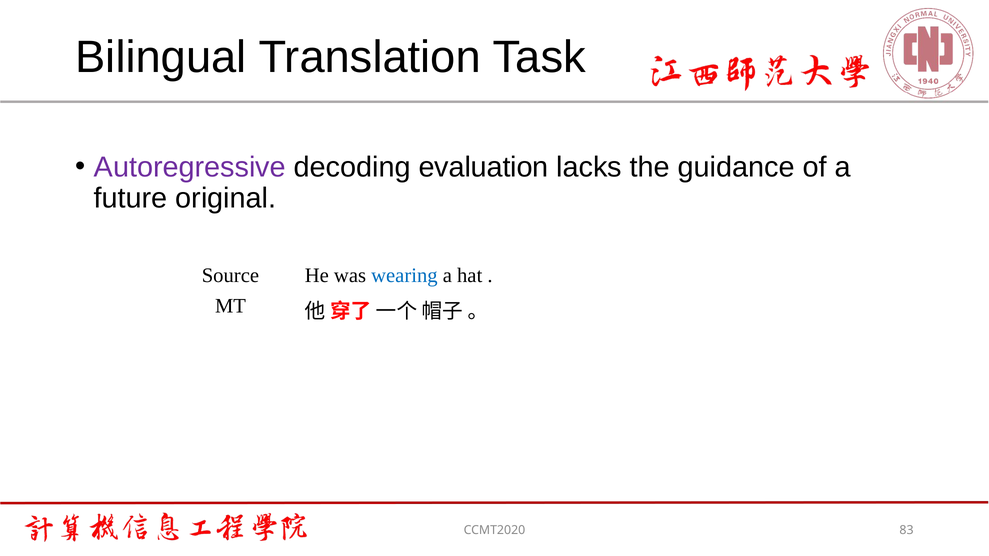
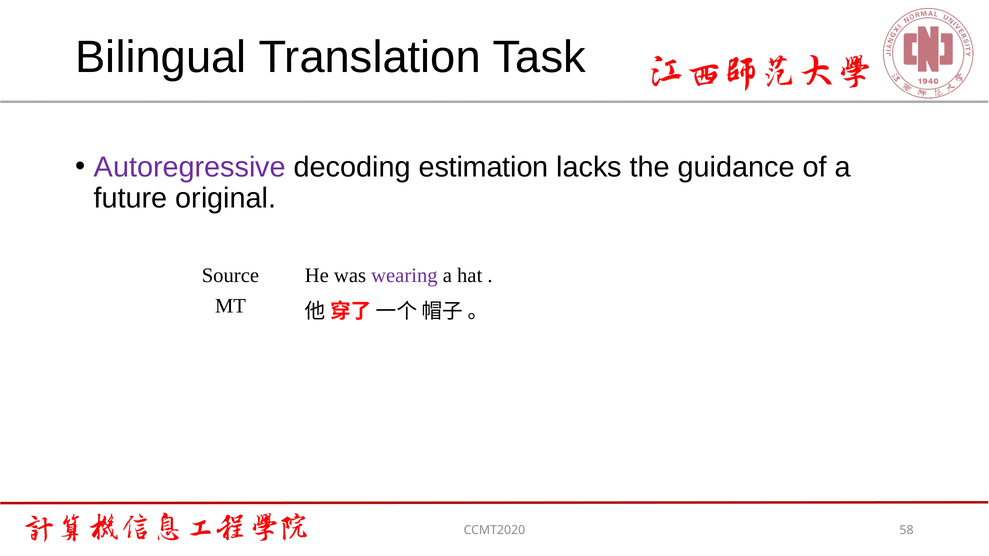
evaluation: evaluation -> estimation
wearing colour: blue -> purple
83: 83 -> 58
